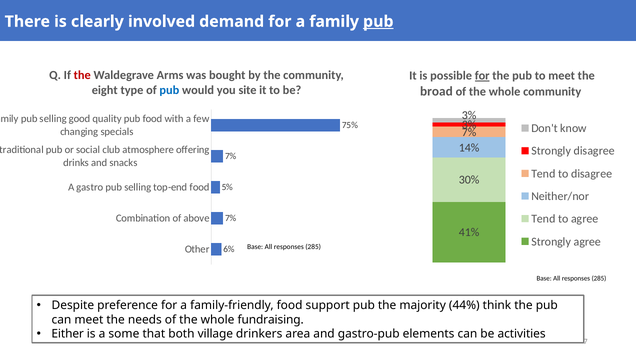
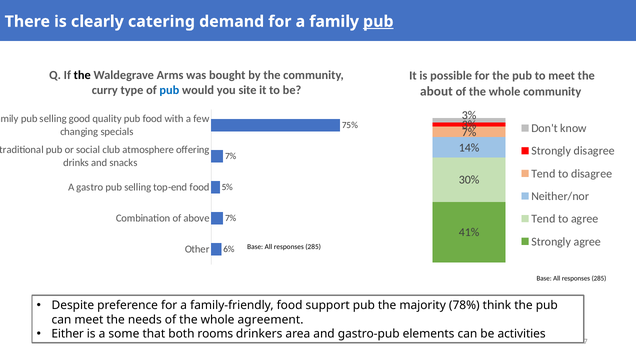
involved: involved -> catering
the at (82, 75) colour: red -> black
for at (482, 76) underline: present -> none
eight: eight -> curry
broad: broad -> about
44%: 44% -> 78%
fundraising: fundraising -> agreement
village: village -> rooms
